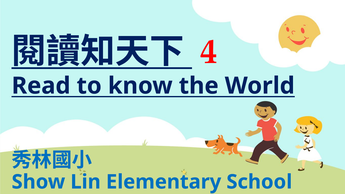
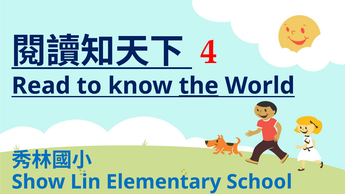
the underline: none -> present
